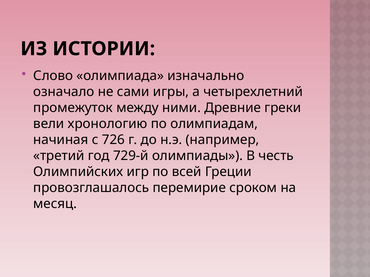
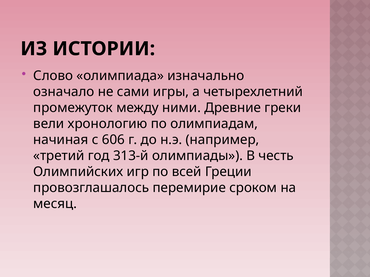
726: 726 -> 606
729-й: 729-й -> 313-й
